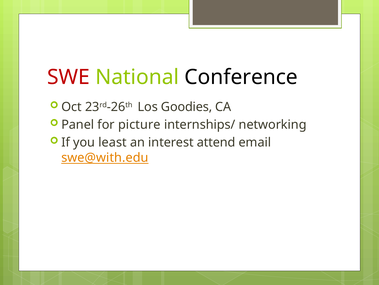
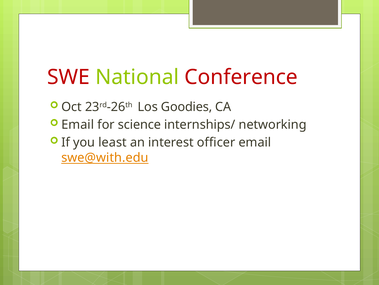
Conference colour: black -> red
Panel at (78, 124): Panel -> Email
picture: picture -> science
attend: attend -> officer
